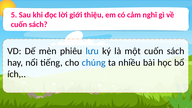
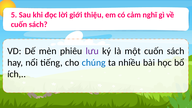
lưu colour: blue -> purple
